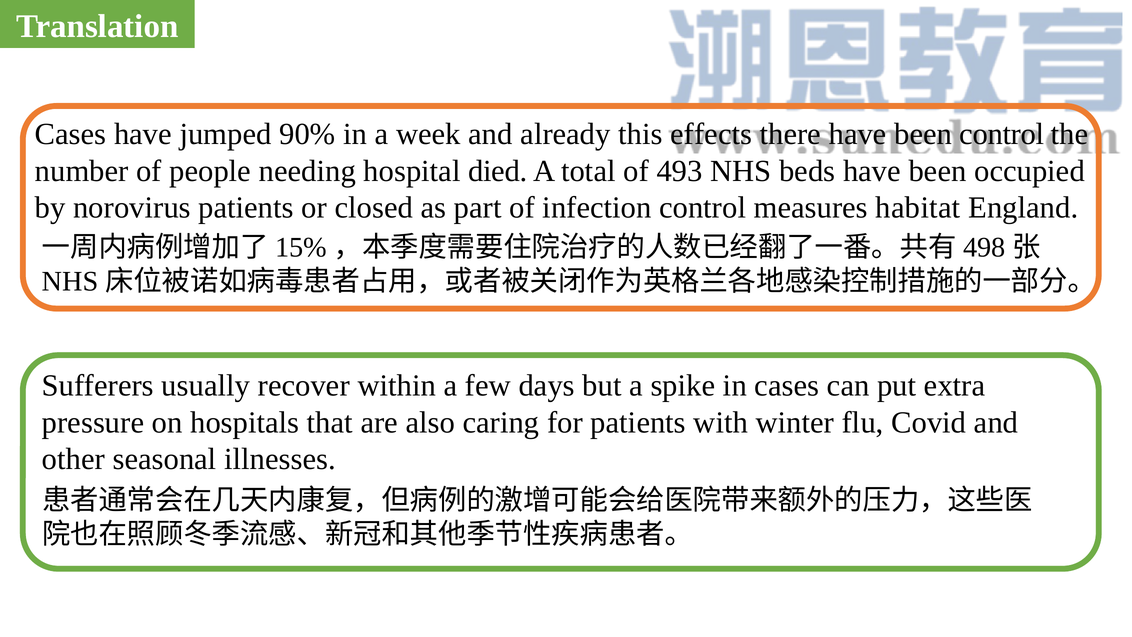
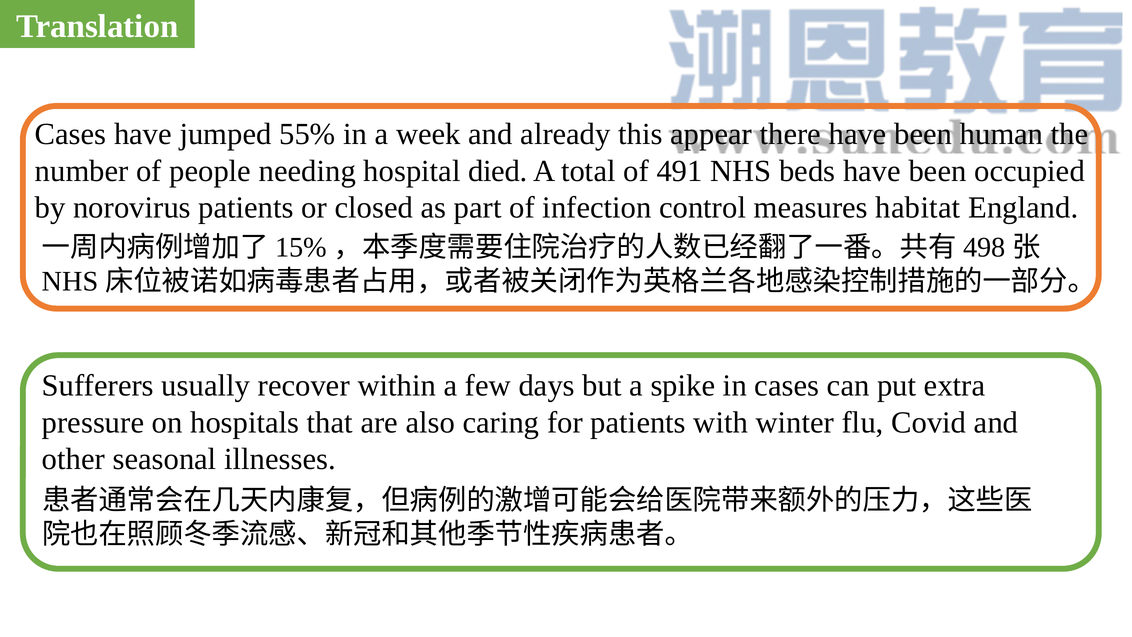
90%: 90% -> 55%
effects: effects -> appear
been control: control -> human
493: 493 -> 491
